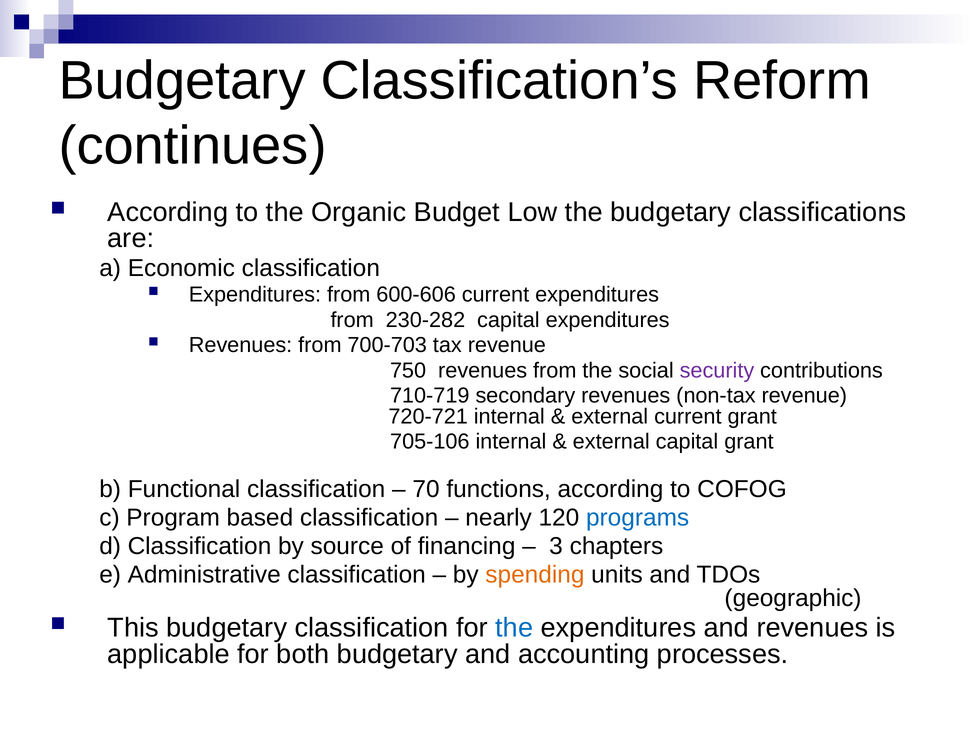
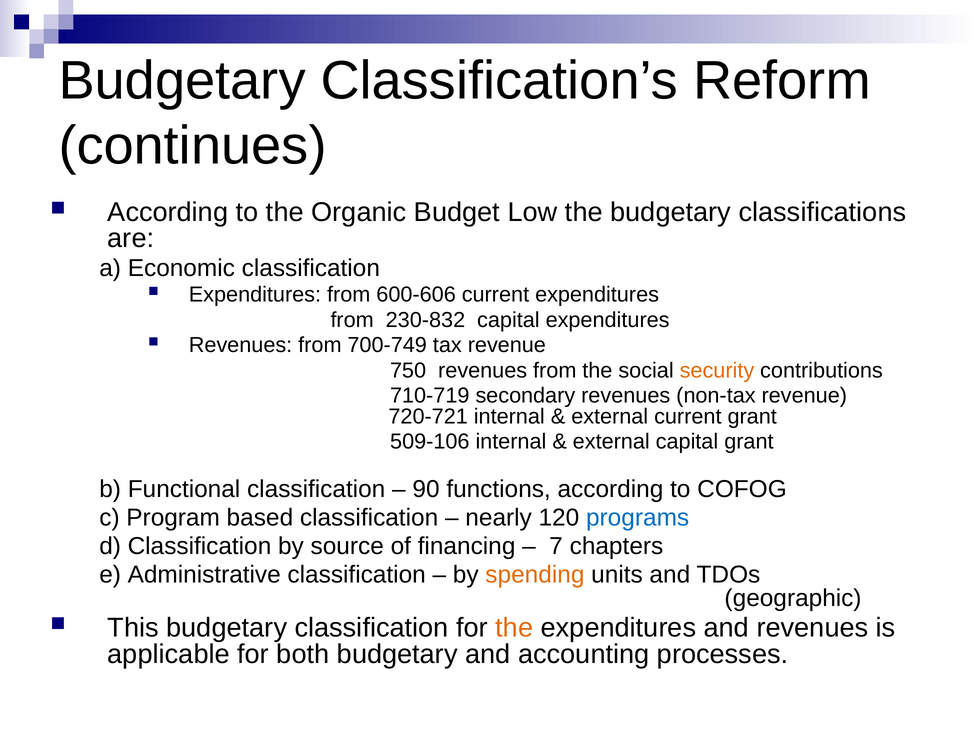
230-282: 230-282 -> 230-832
700-703: 700-703 -> 700-749
security colour: purple -> orange
705-106: 705-106 -> 509-106
70: 70 -> 90
3: 3 -> 7
the at (514, 628) colour: blue -> orange
